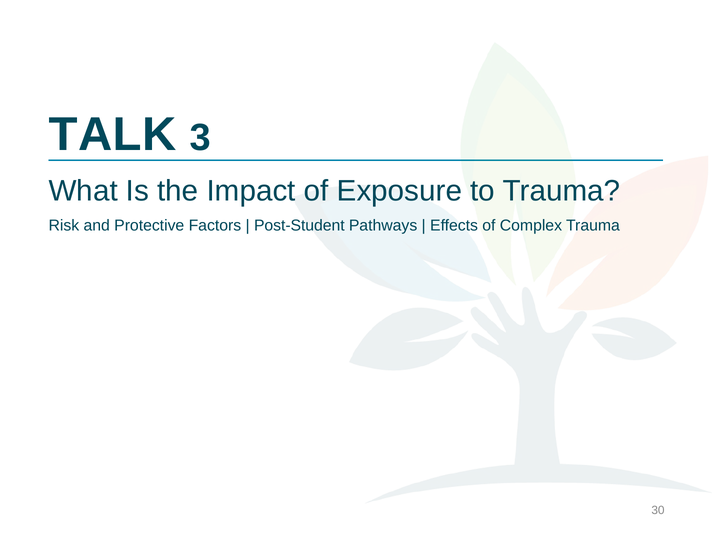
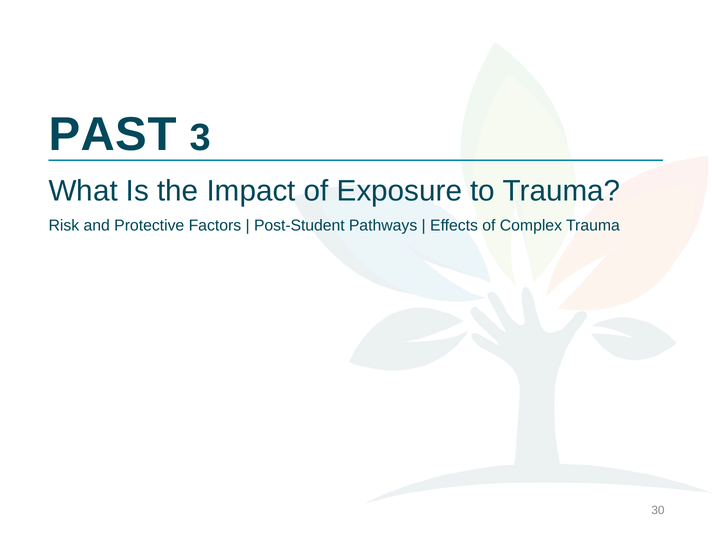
TALK: TALK -> PAST
